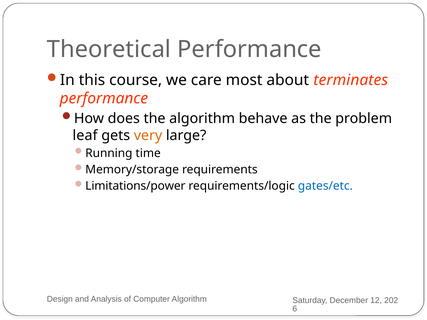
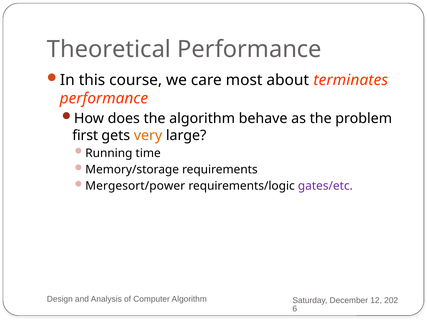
leaf: leaf -> first
Limitations/power: Limitations/power -> Mergesort/power
gates/etc colour: blue -> purple
